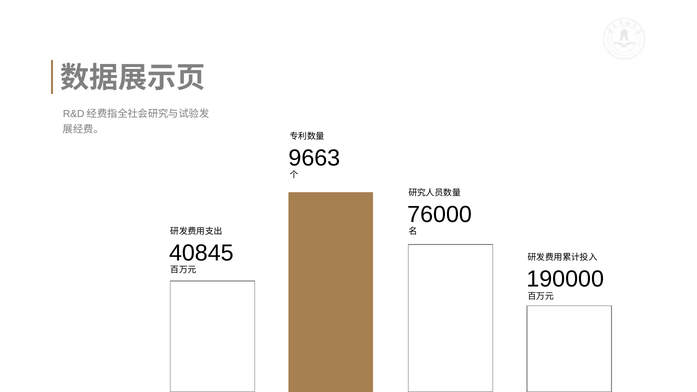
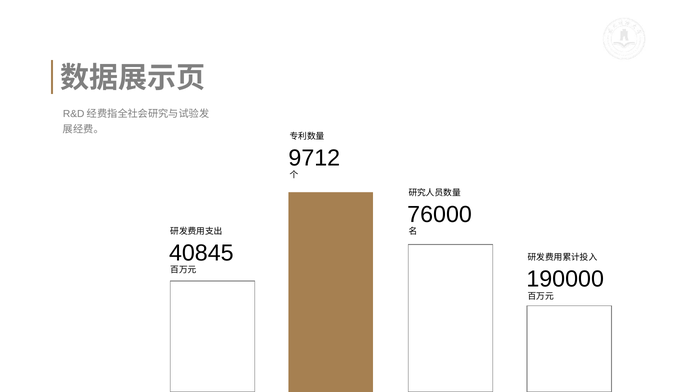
9663: 9663 -> 9712
